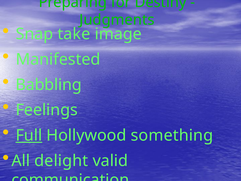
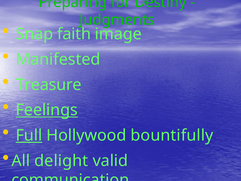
take: take -> faith
Babbling: Babbling -> Treasure
Feelings underline: none -> present
something: something -> bountifully
